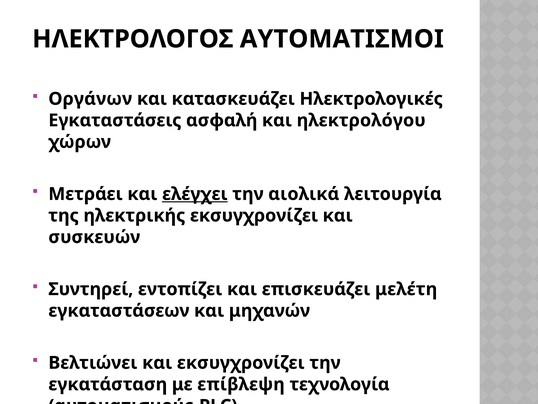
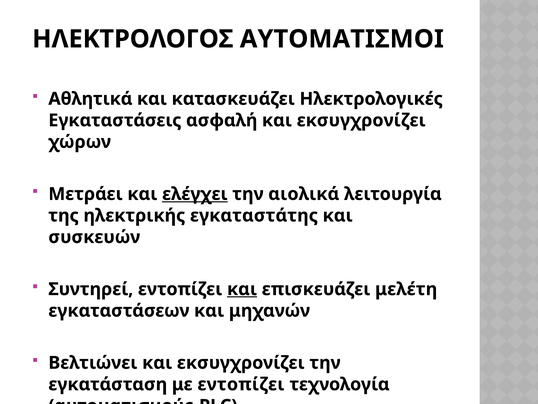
Οργάνων: Οργάνων -> Αθλητικά
ηλεκτρολόγου at (361, 120): ηλεκτρολόγου -> εκσυγχρονίζει
ηλεκτρικής εκσυγχρονίζει: εκσυγχρονίζει -> εγκαταστάτης
και at (242, 289) underline: none -> present
με επίβλεψη: επίβλεψη -> εντοπίζει
